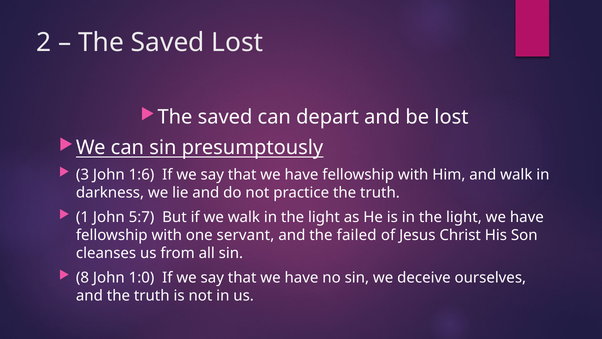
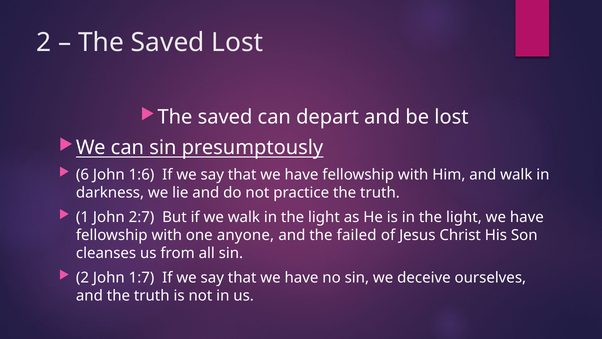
3: 3 -> 6
5:7: 5:7 -> 2:7
servant: servant -> anyone
8 at (83, 277): 8 -> 2
1:0: 1:0 -> 1:7
